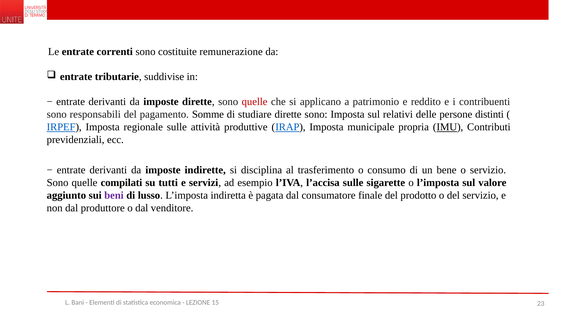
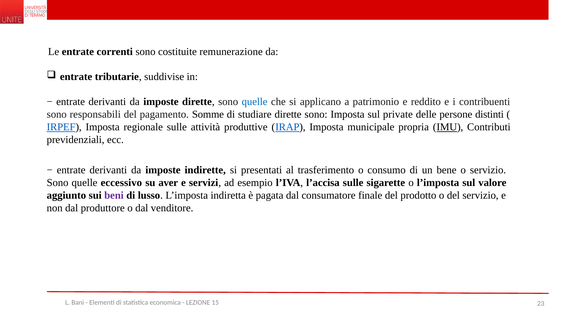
quelle at (255, 102) colour: red -> blue
relativi: relativi -> private
disciplina: disciplina -> presentati
compilati: compilati -> eccessivo
tutti: tutti -> aver
